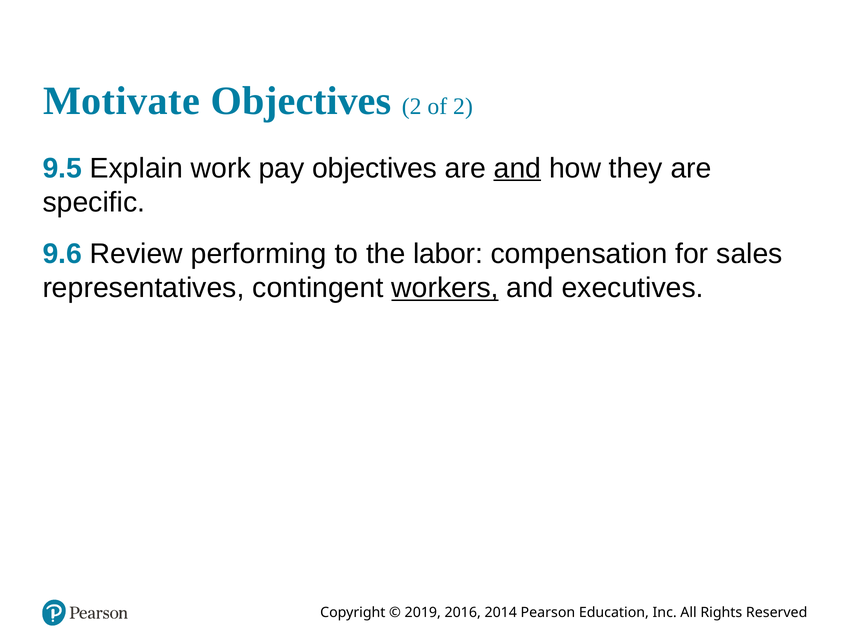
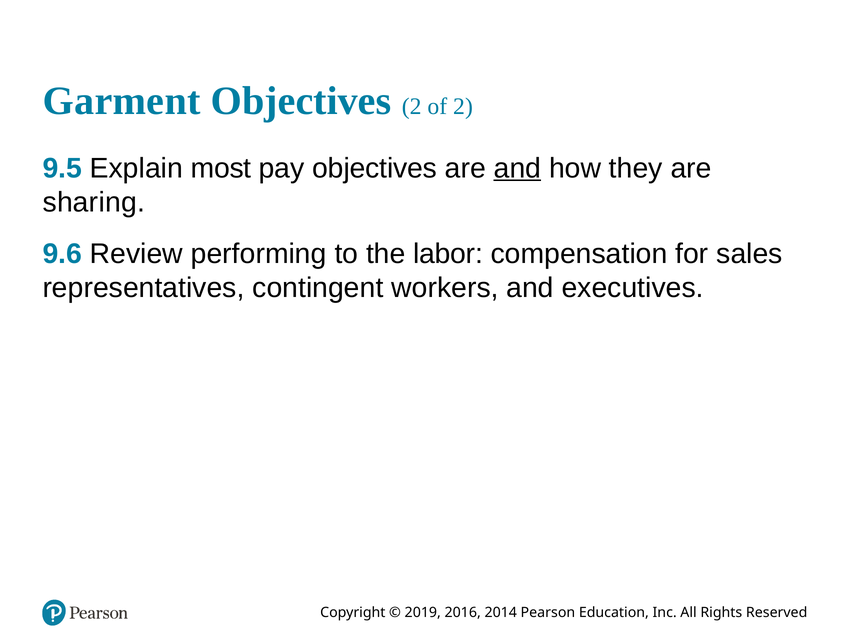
Motivate: Motivate -> Garment
work: work -> most
specific: specific -> sharing
workers underline: present -> none
